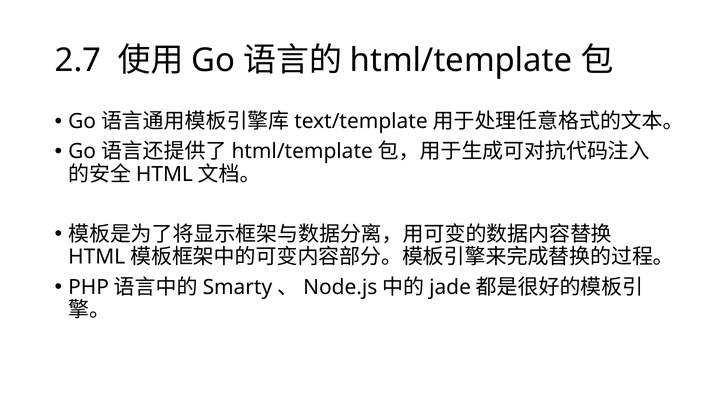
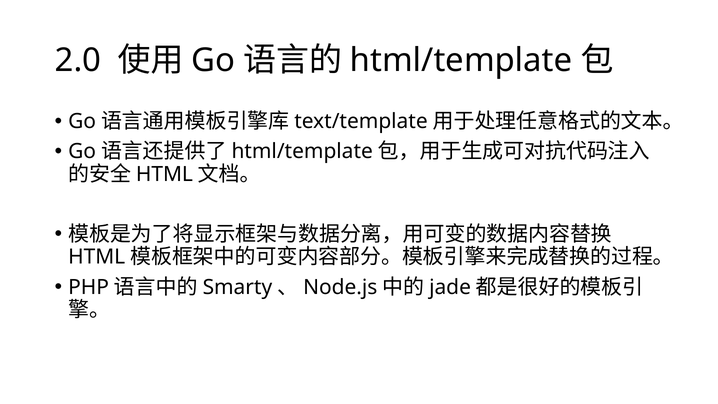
2.7: 2.7 -> 2.0
